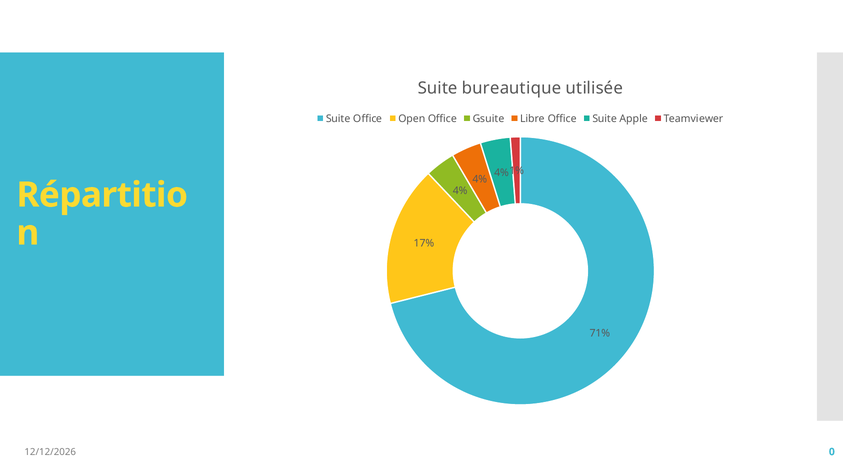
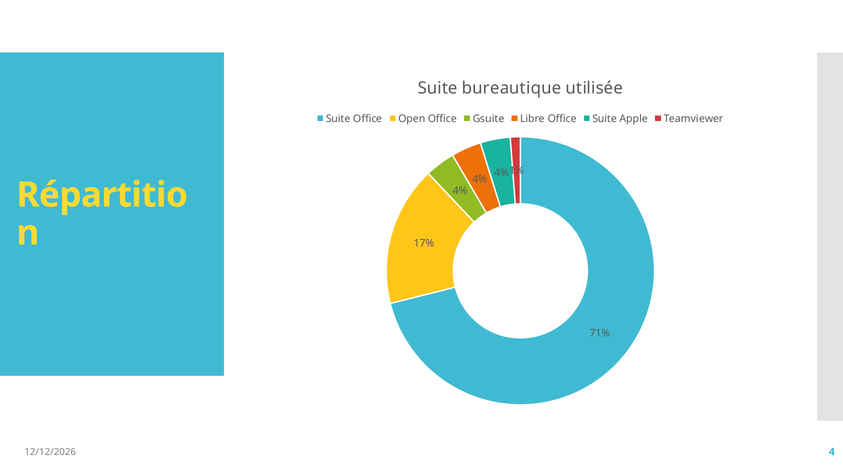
0: 0 -> 4
